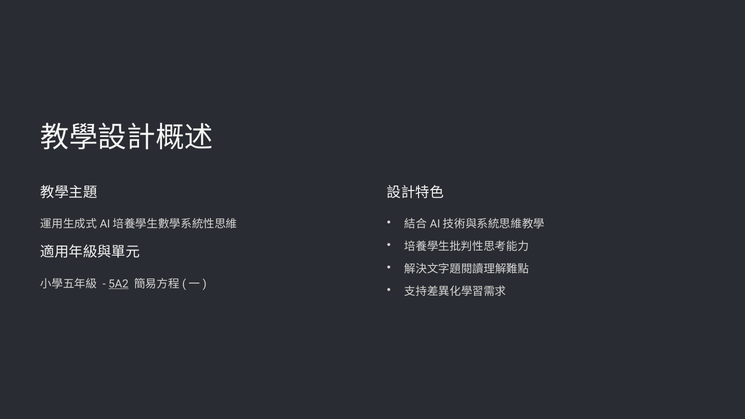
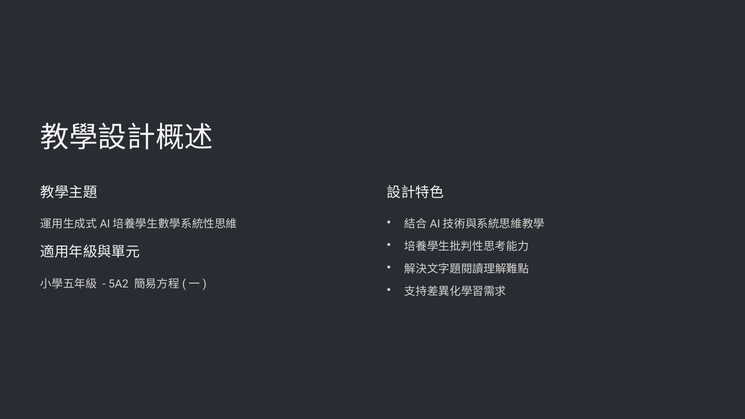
5A2 underline: present -> none
